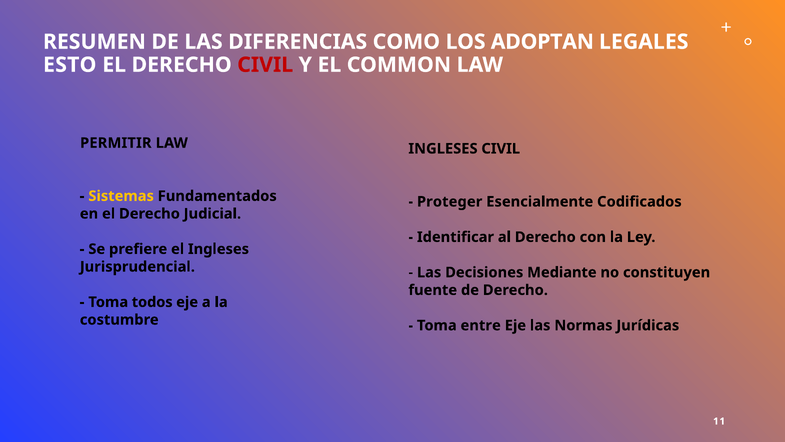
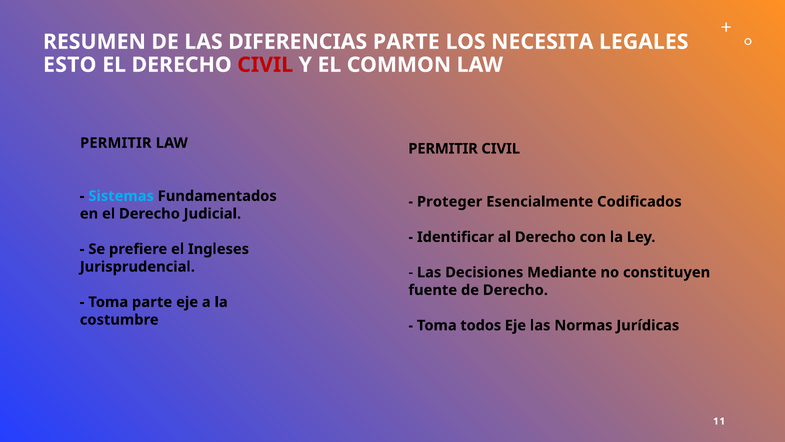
DIFERENCIAS COMO: COMO -> PARTE
ADOPTAN: ADOPTAN -> NECESITA
INGLESES at (443, 149): INGLESES -> PERMITIR
Sistemas colour: yellow -> light blue
Toma todos: todos -> parte
entre: entre -> todos
